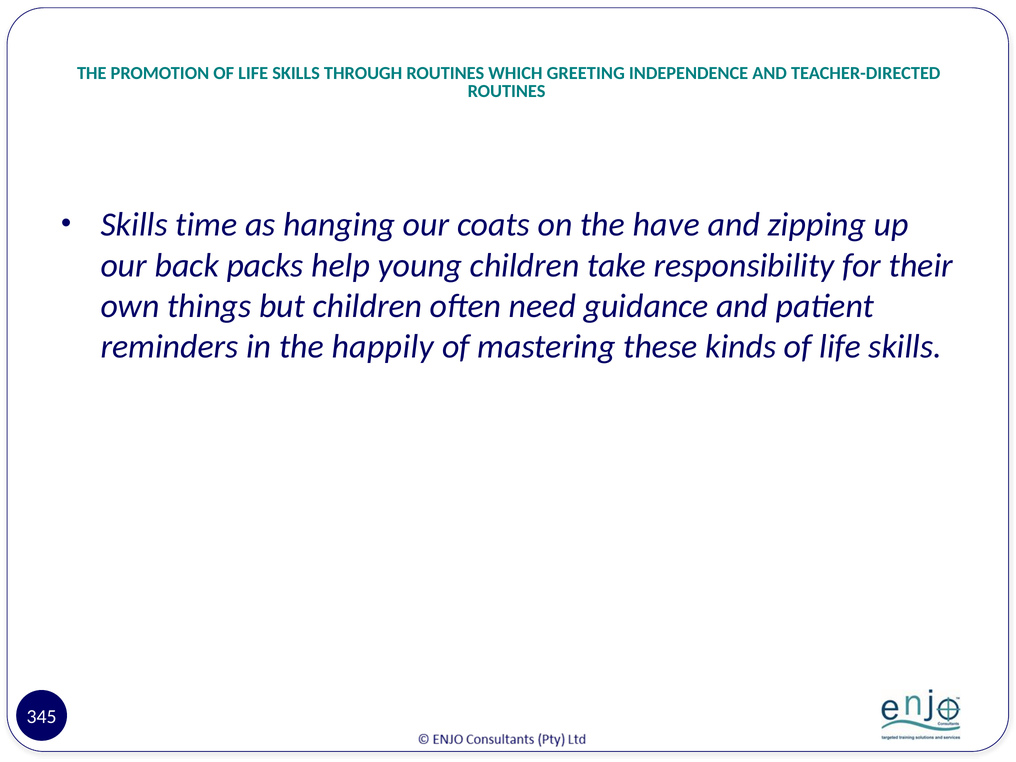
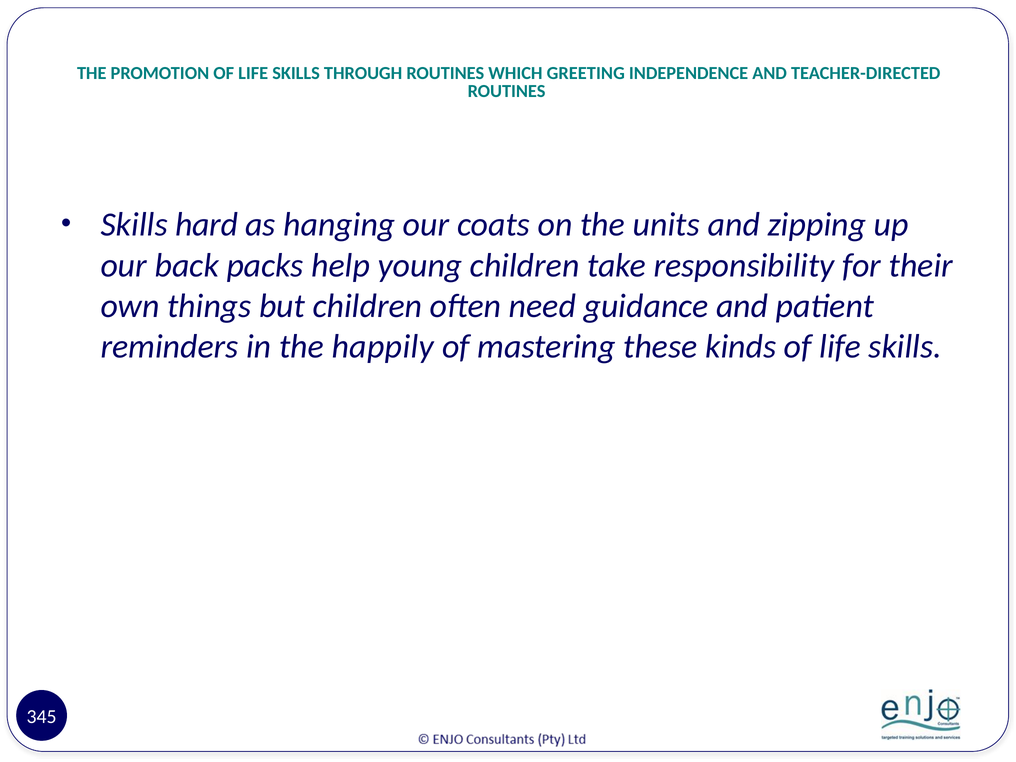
time: time -> hard
have: have -> units
